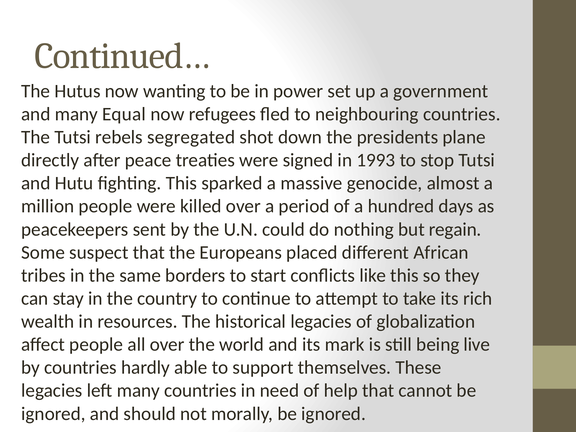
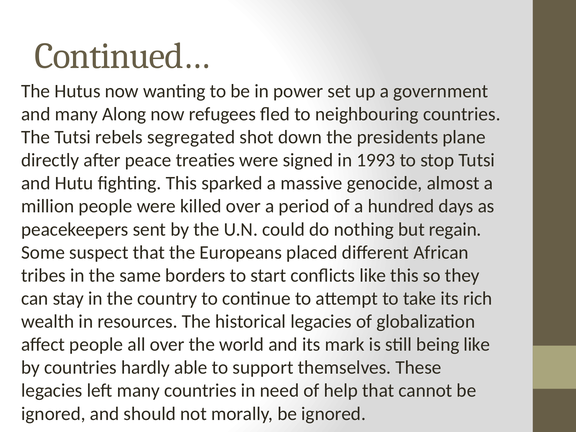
Equal: Equal -> Along
being live: live -> like
